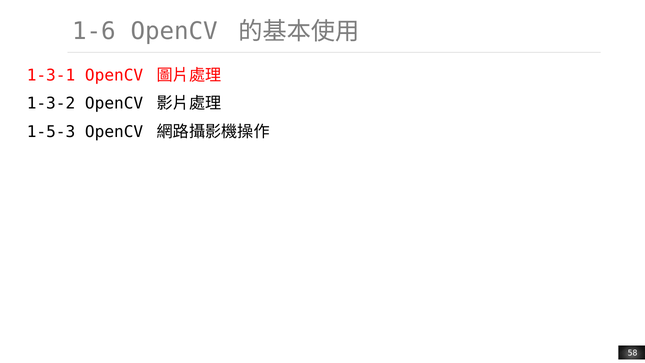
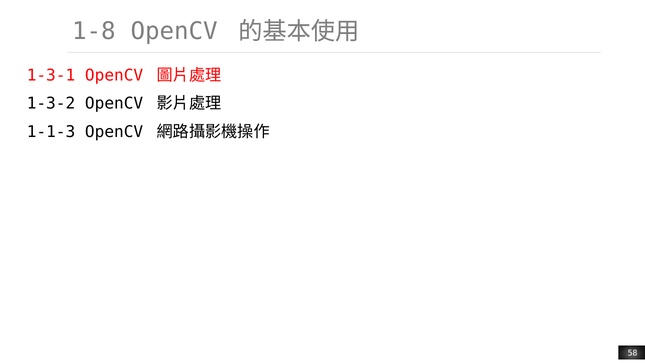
1-6: 1-6 -> 1-8
1-5-3: 1-5-3 -> 1-1-3
